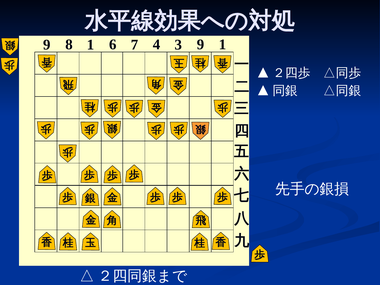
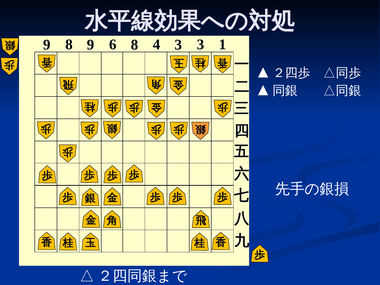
8 1: 1 -> 9
6 7: 7 -> 8
3 9: 9 -> 3
